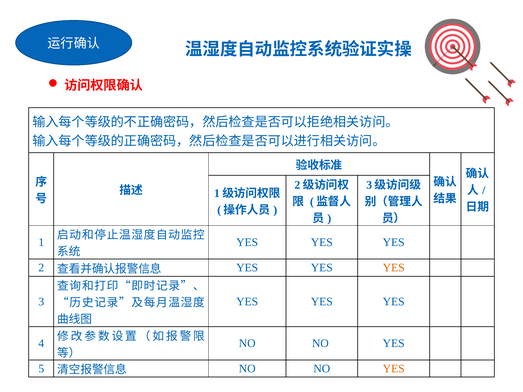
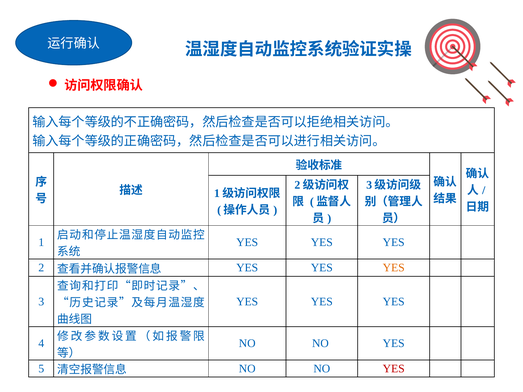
YES at (394, 369) colour: orange -> red
